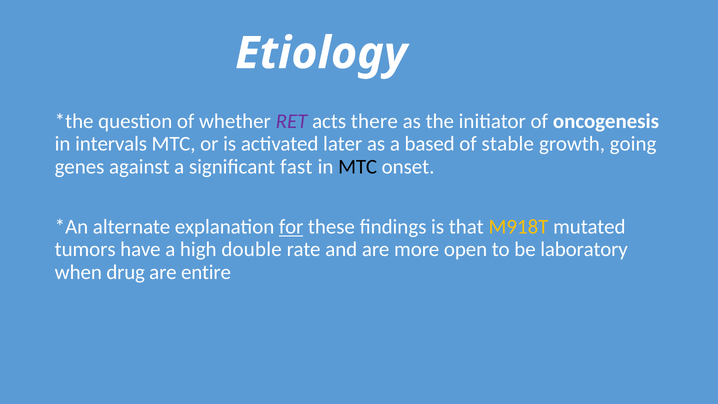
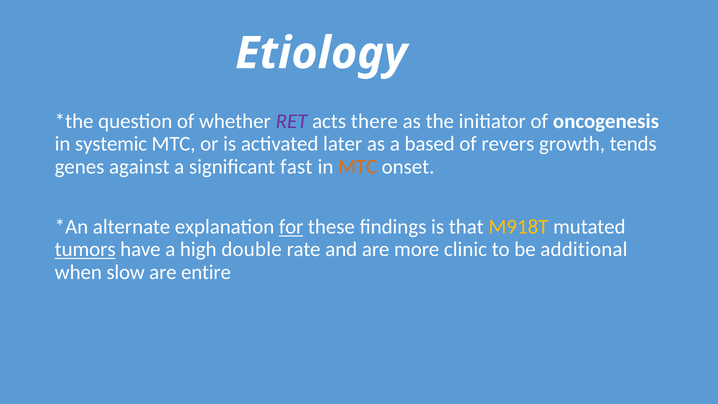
intervals: intervals -> systemic
stable: stable -> revers
going: going -> tends
MTC at (358, 167) colour: black -> orange
tumors underline: none -> present
open: open -> clinic
laboratory: laboratory -> additional
drug: drug -> slow
